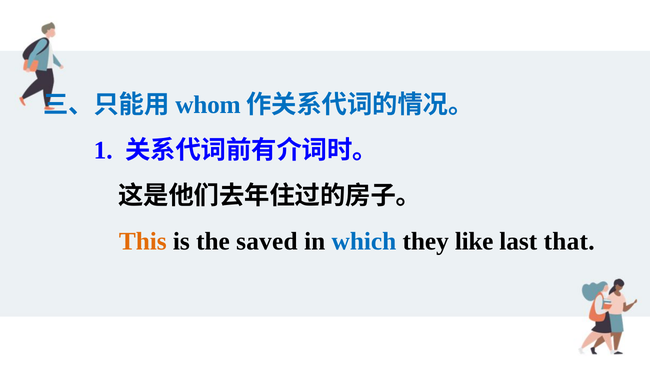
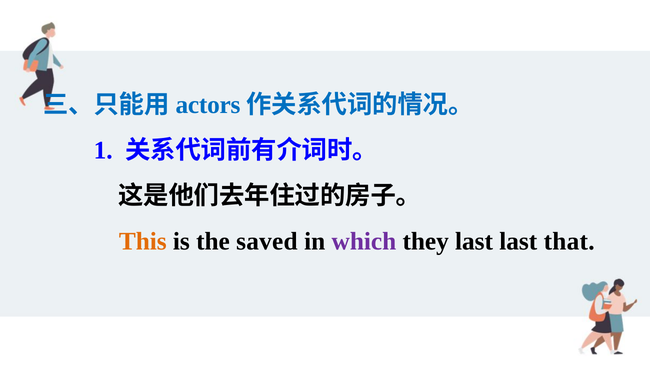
whom: whom -> actors
which colour: blue -> purple
they like: like -> last
